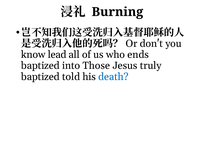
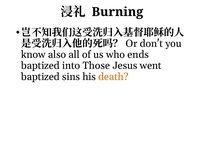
lead: lead -> also
truly: truly -> went
told: told -> sins
death colour: blue -> orange
